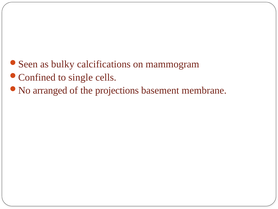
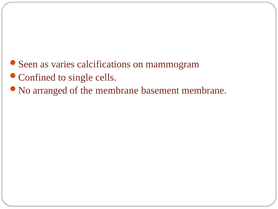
bulky: bulky -> varies
the projections: projections -> membrane
